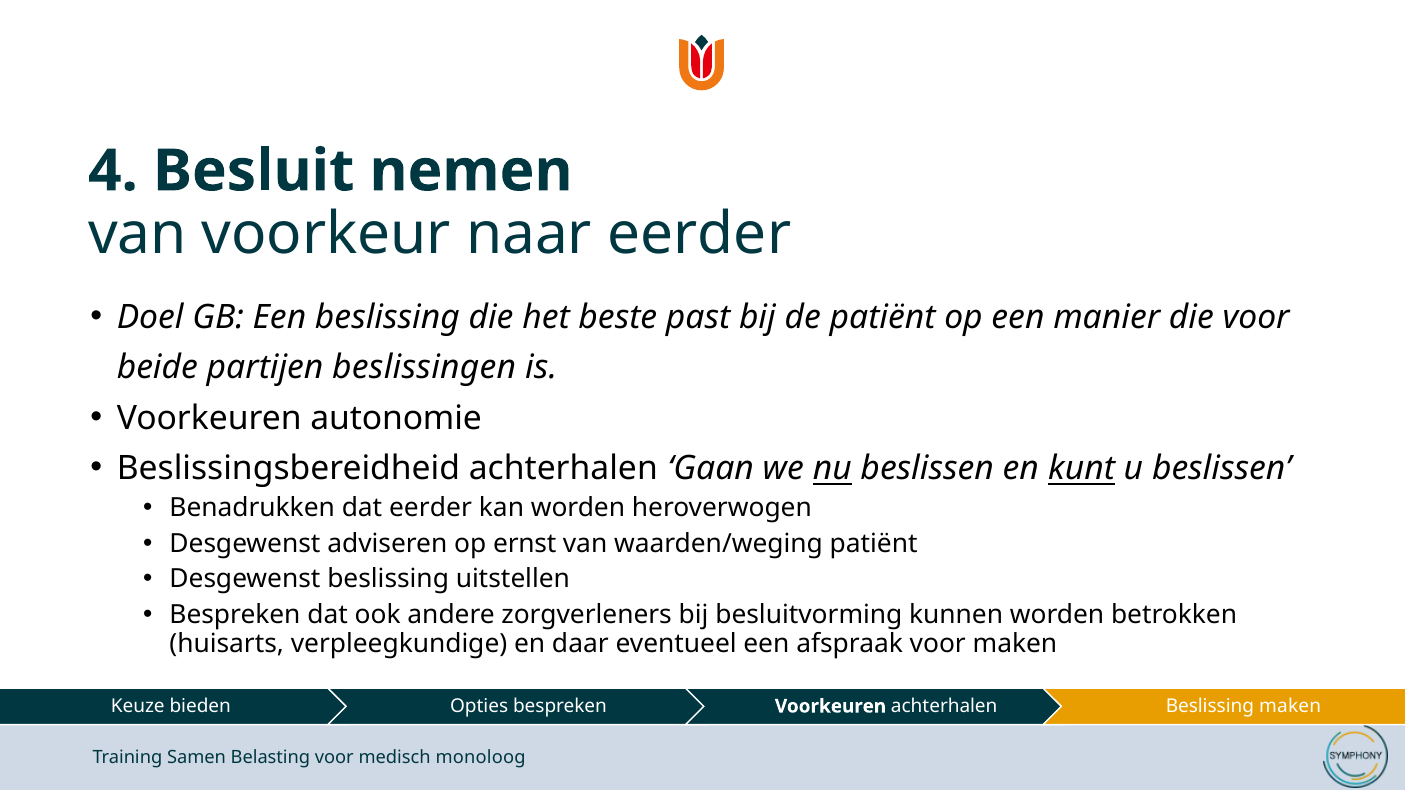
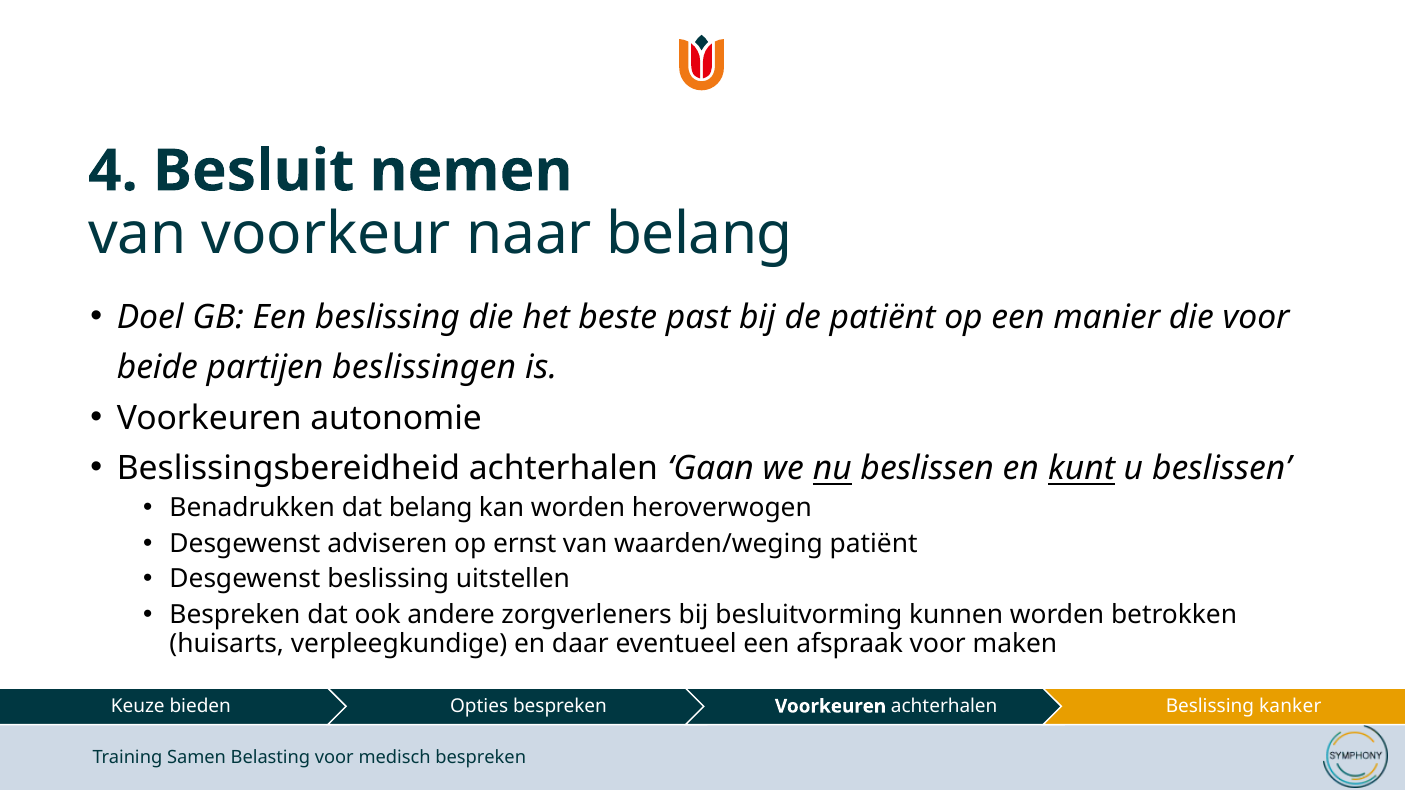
naar eerder: eerder -> belang
dat eerder: eerder -> belang
Beslissing maken: maken -> kanker
medisch monoloog: monoloog -> bespreken
